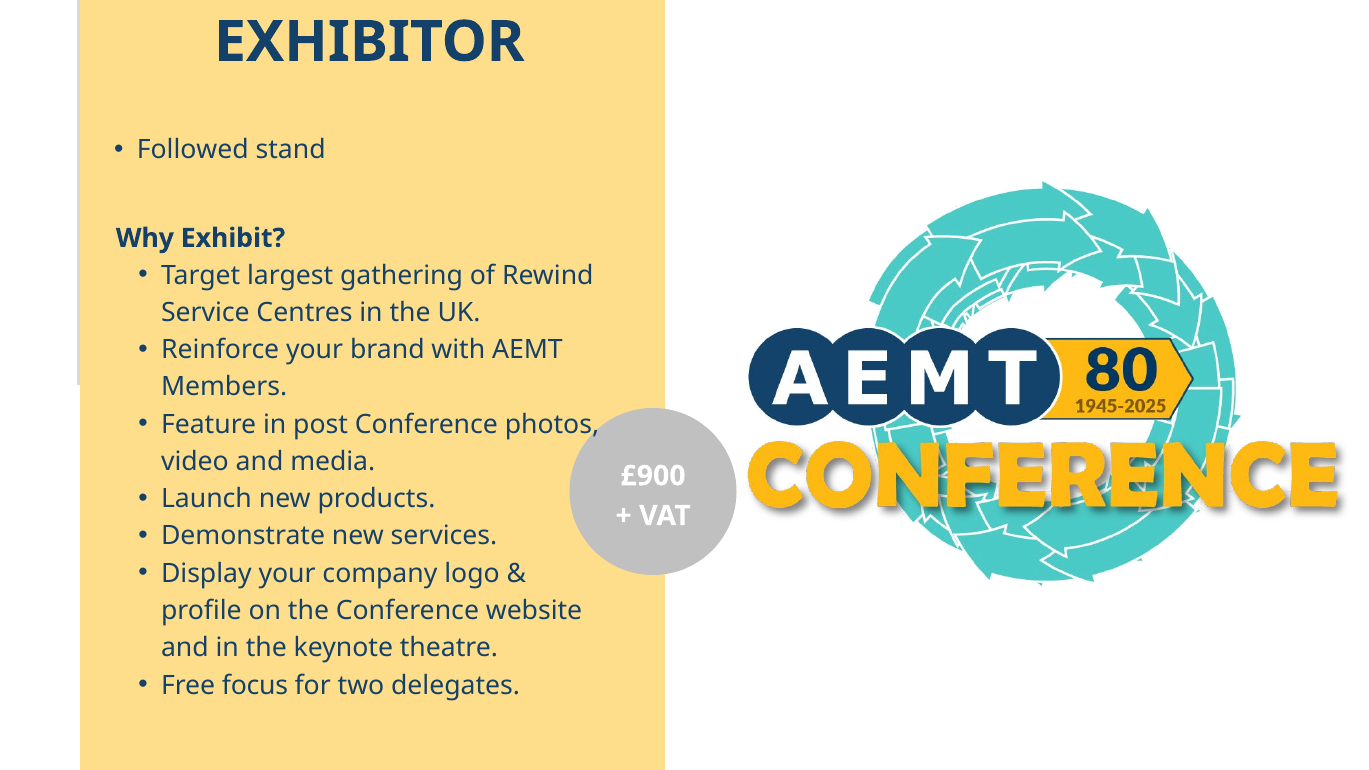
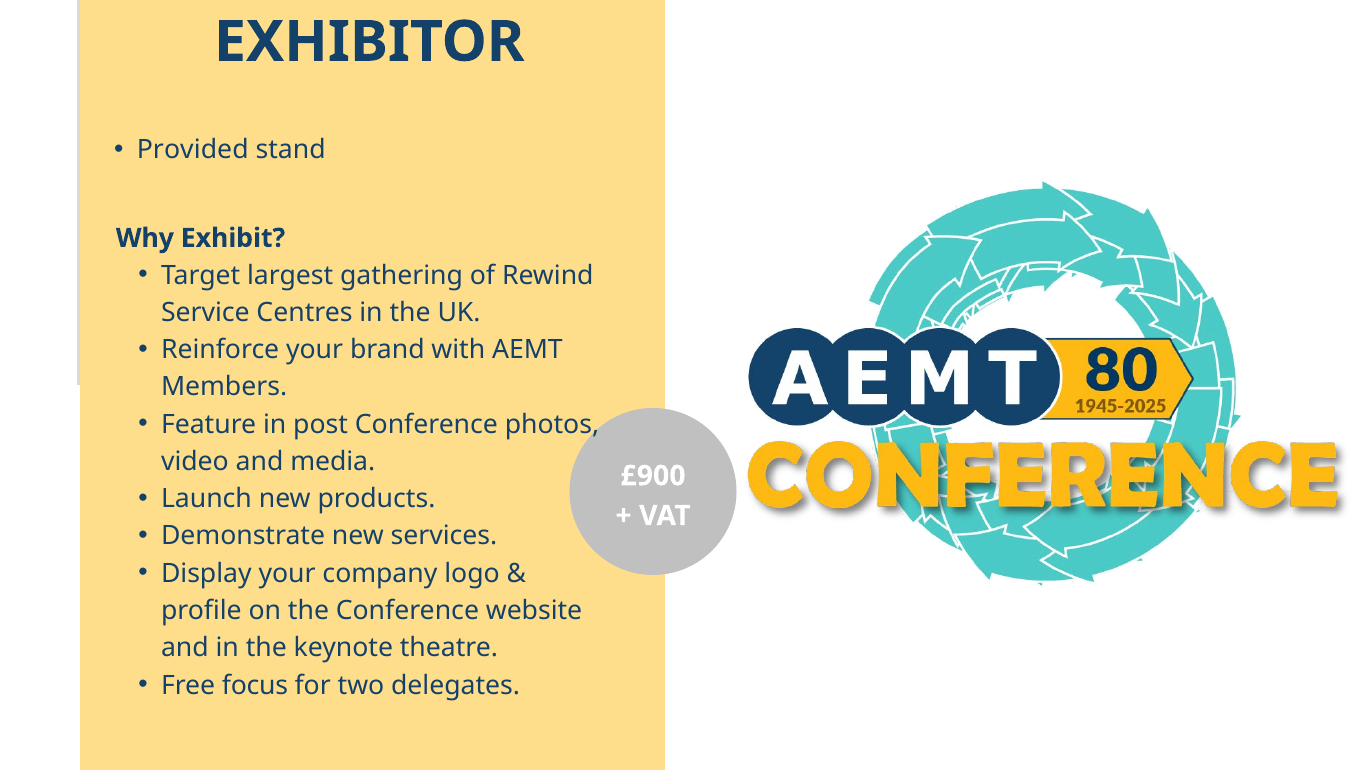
Followed: Followed -> Provided
